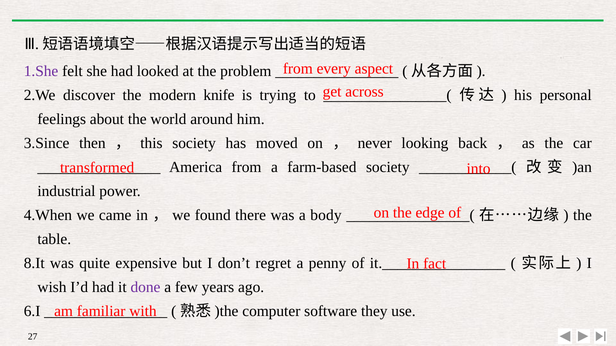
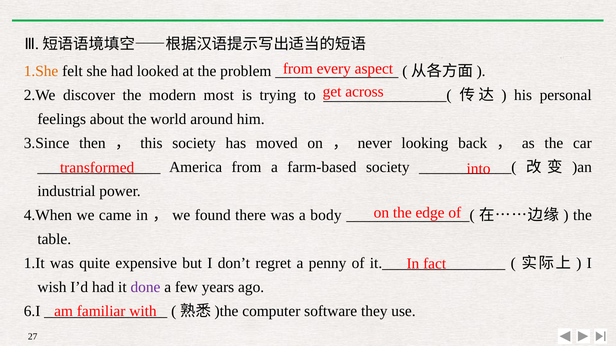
1.She colour: purple -> orange
knife: knife -> most
8.It: 8.It -> 1.It
